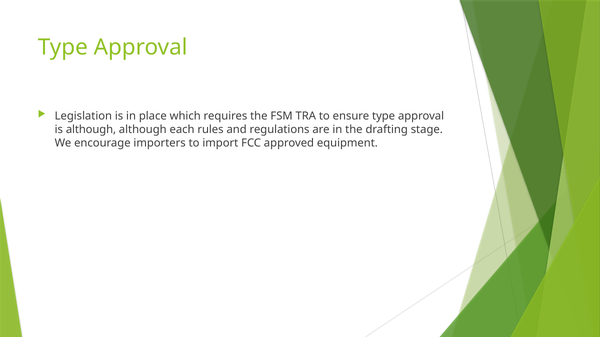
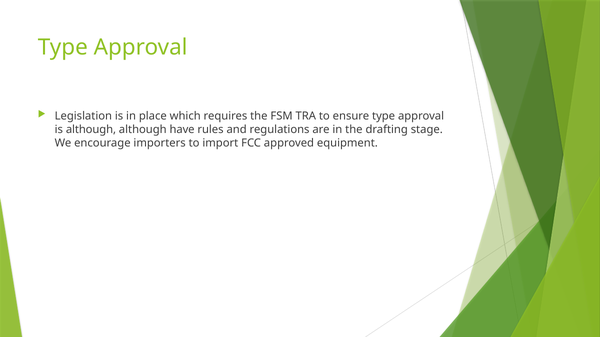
each: each -> have
